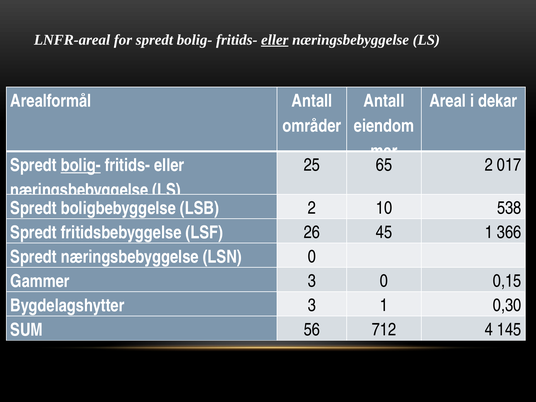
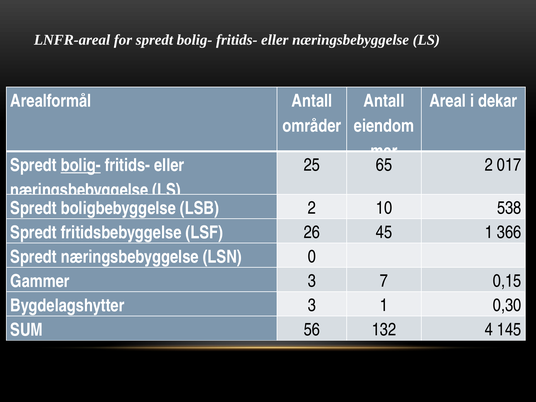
eller at (275, 40) underline: present -> none
3 0: 0 -> 7
712: 712 -> 132
